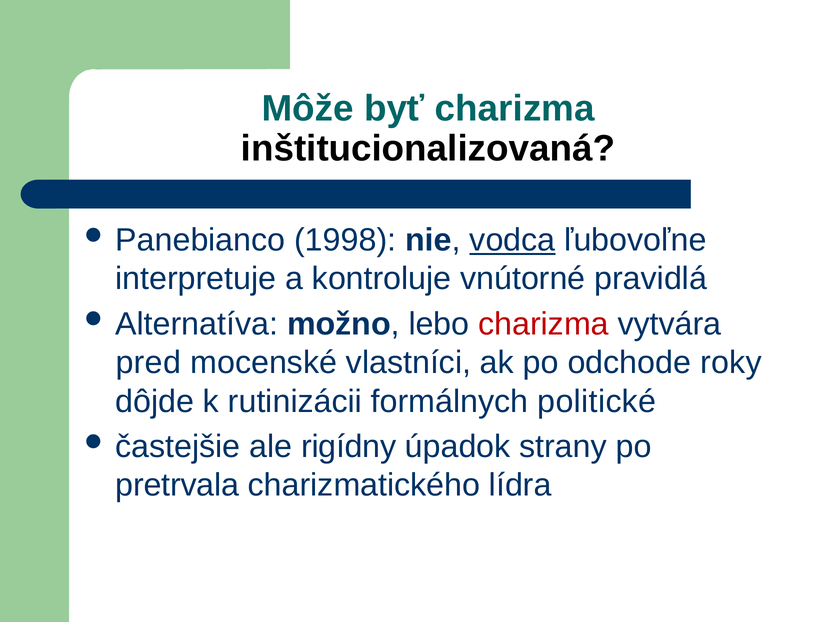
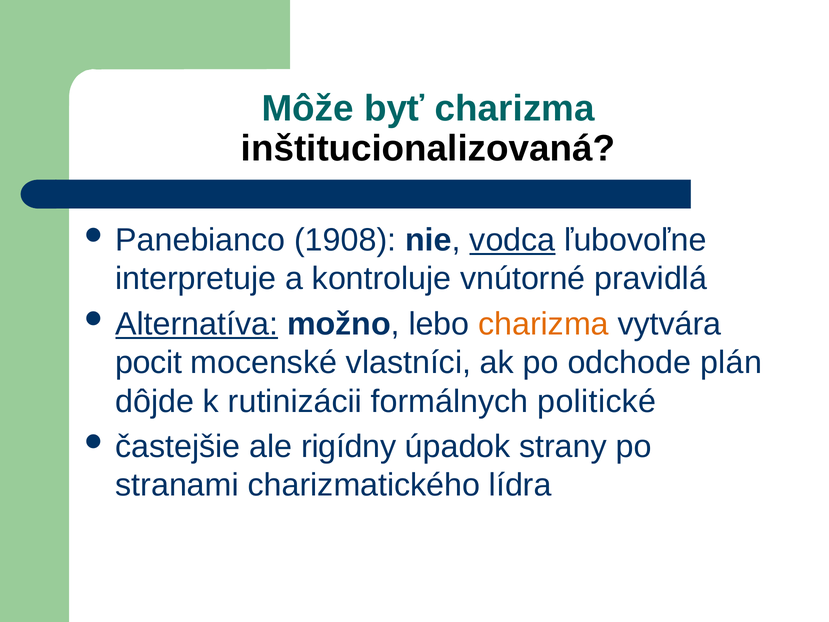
1998: 1998 -> 1908
Alternatíva underline: none -> present
charizma at (544, 324) colour: red -> orange
pred: pred -> pocit
roky: roky -> plán
pretrvala: pretrvala -> stranami
